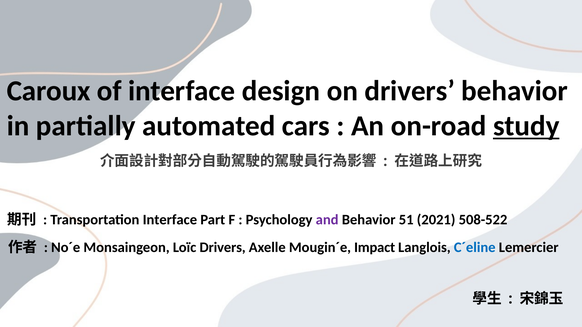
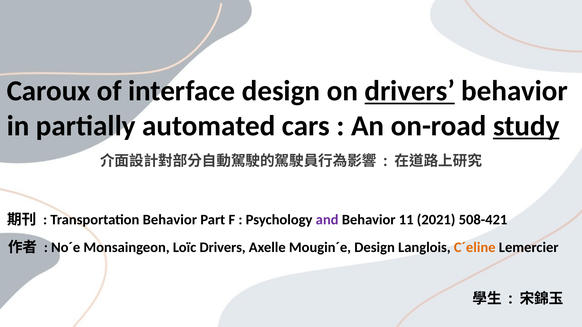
drivers at (410, 91) underline: none -> present
Transportation Interface: Interface -> Behavior
51: 51 -> 11
508-522: 508-522 -> 508-421
Mougin´e Impact: Impact -> Design
C´eline colour: blue -> orange
